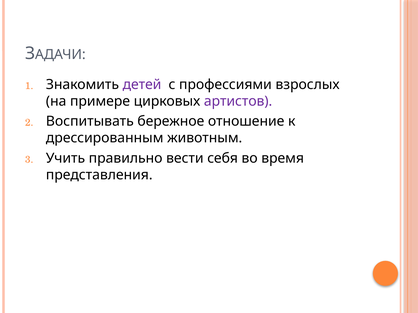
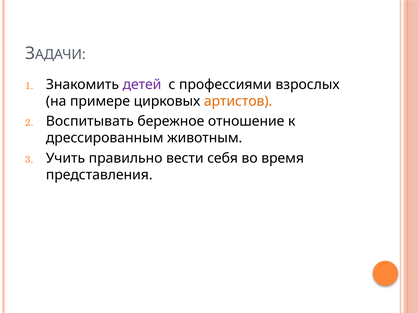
артистов colour: purple -> orange
